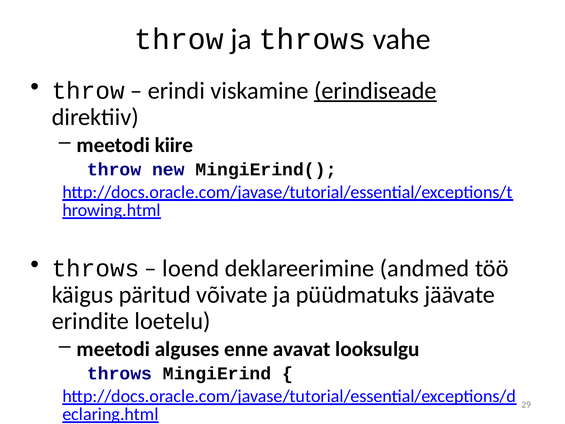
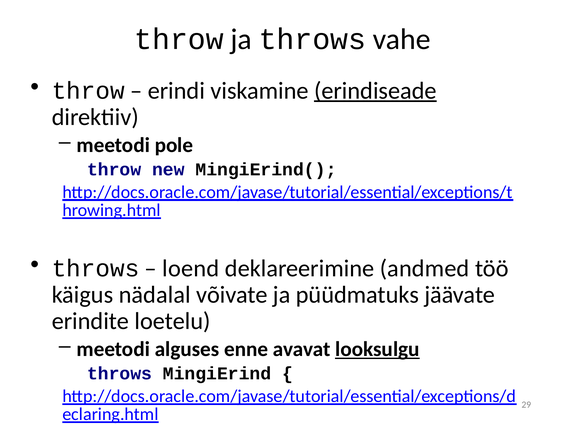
kiire: kiire -> pole
päritud: päritud -> nädalal
looksulgu underline: none -> present
